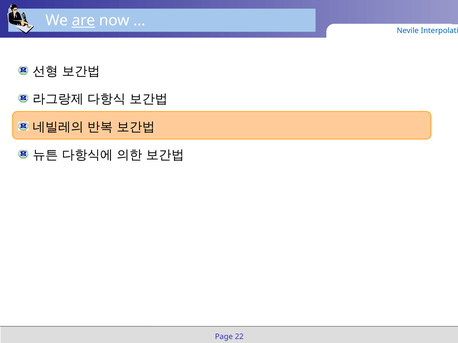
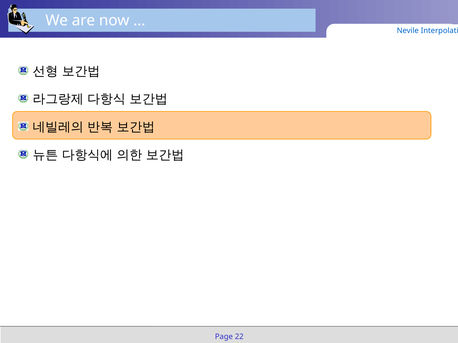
are underline: present -> none
